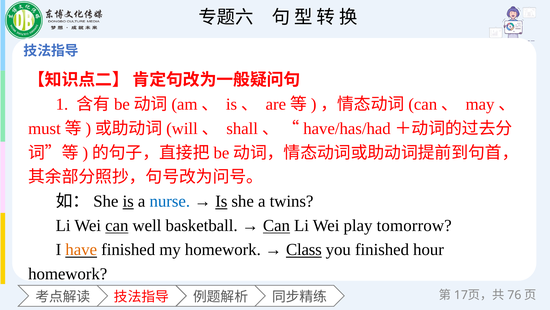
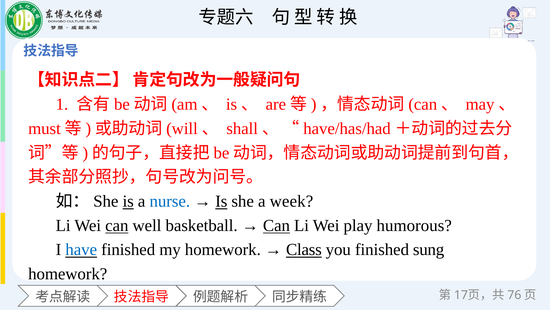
twins: twins -> week
tomorrow: tomorrow -> humorous
have colour: orange -> blue
hour: hour -> sung
